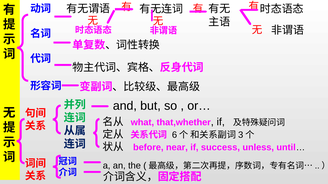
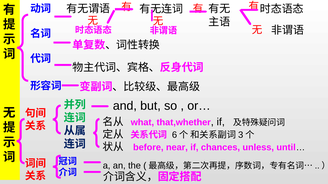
success: success -> chances
